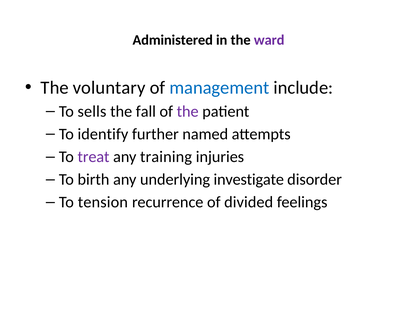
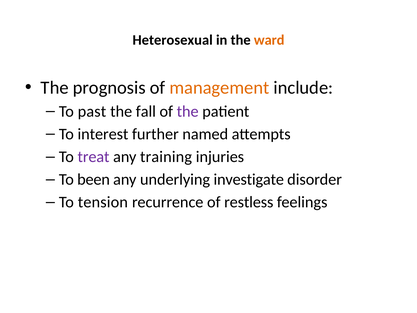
Administered: Administered -> Heterosexual
ward colour: purple -> orange
voluntary: voluntary -> prognosis
management colour: blue -> orange
sells: sells -> past
identify: identify -> interest
birth: birth -> been
divided: divided -> restless
